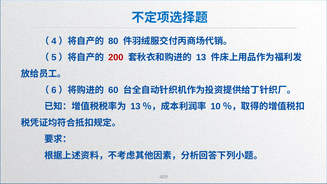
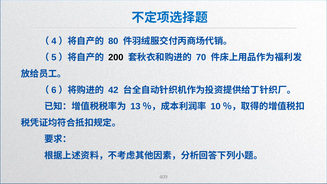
200 colour: red -> black
13: 13 -> 70
60: 60 -> 42
